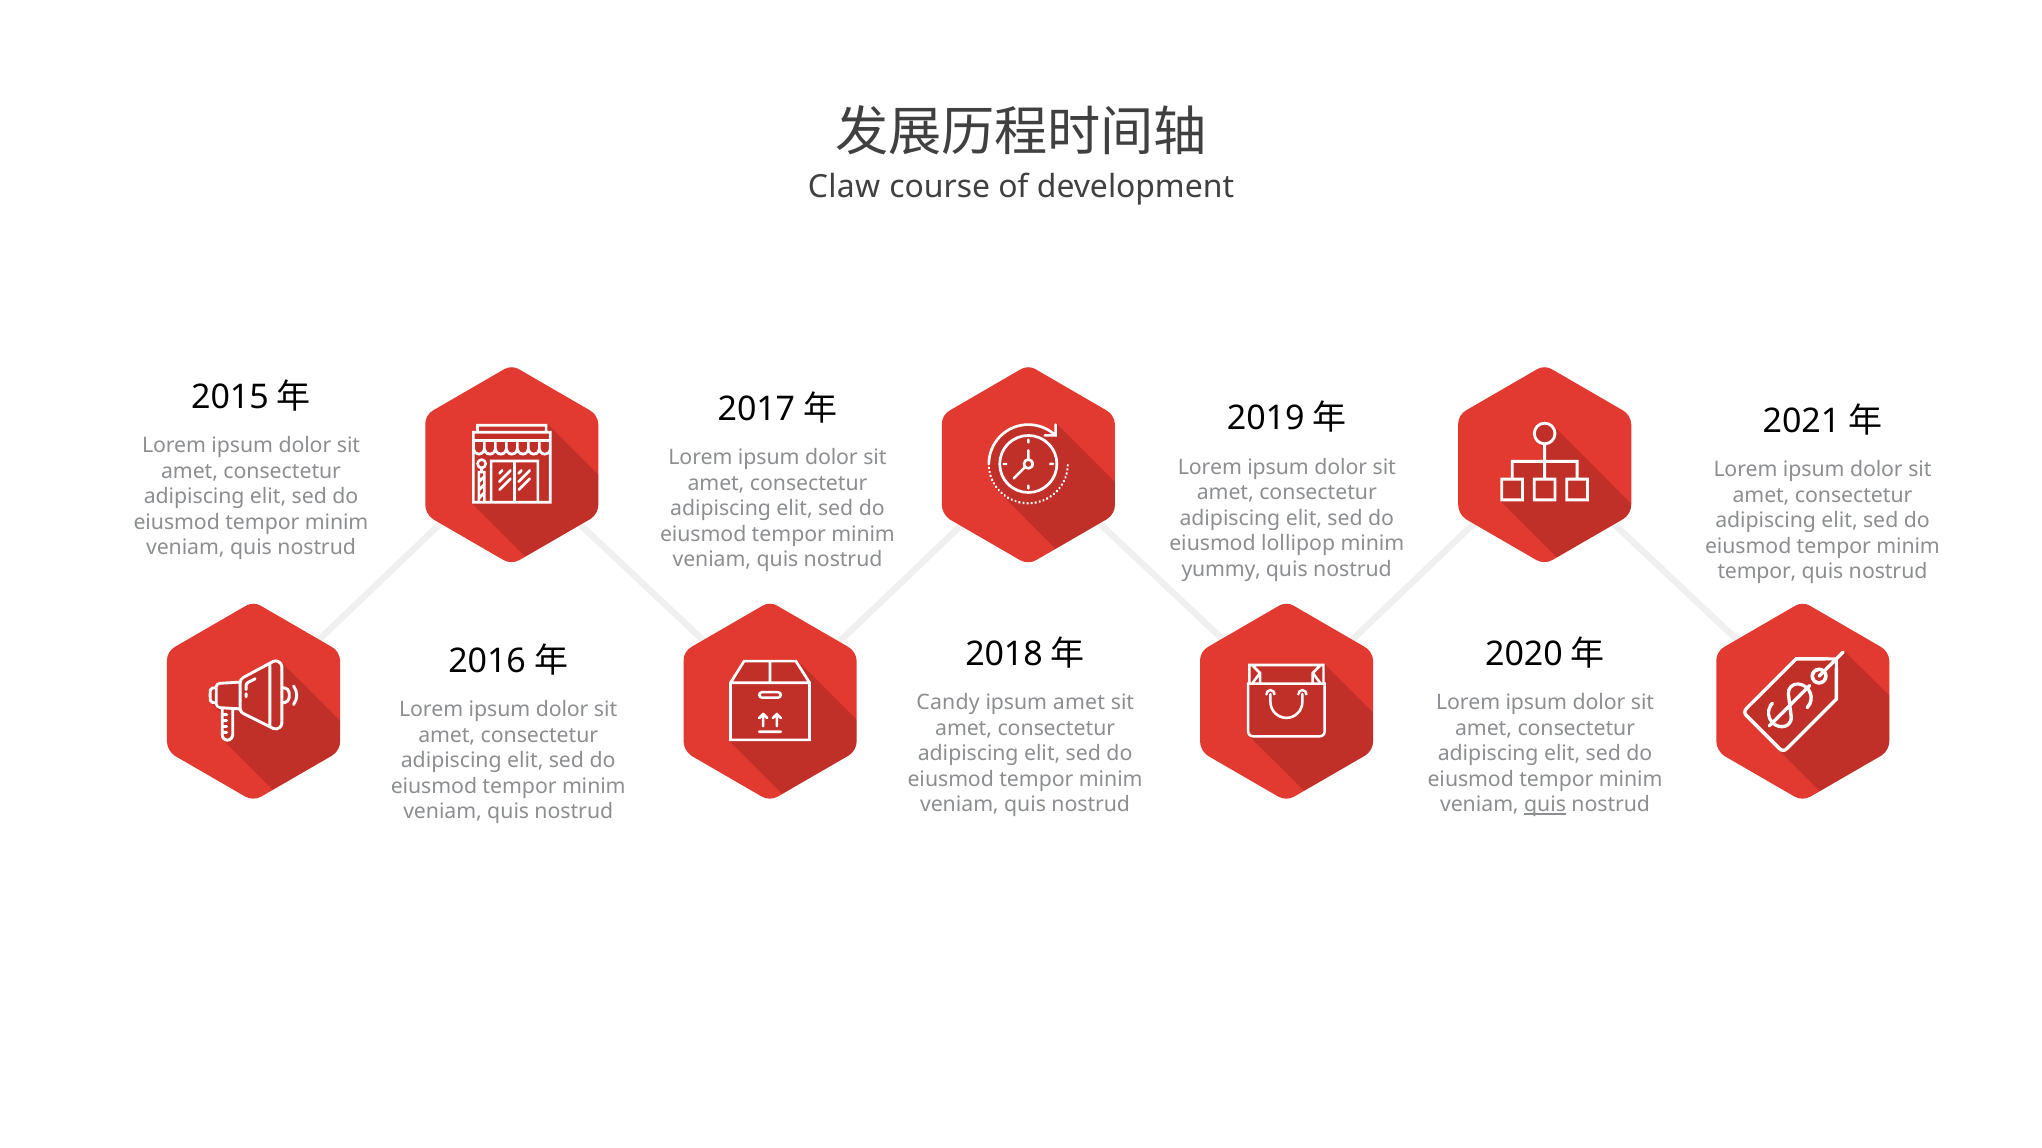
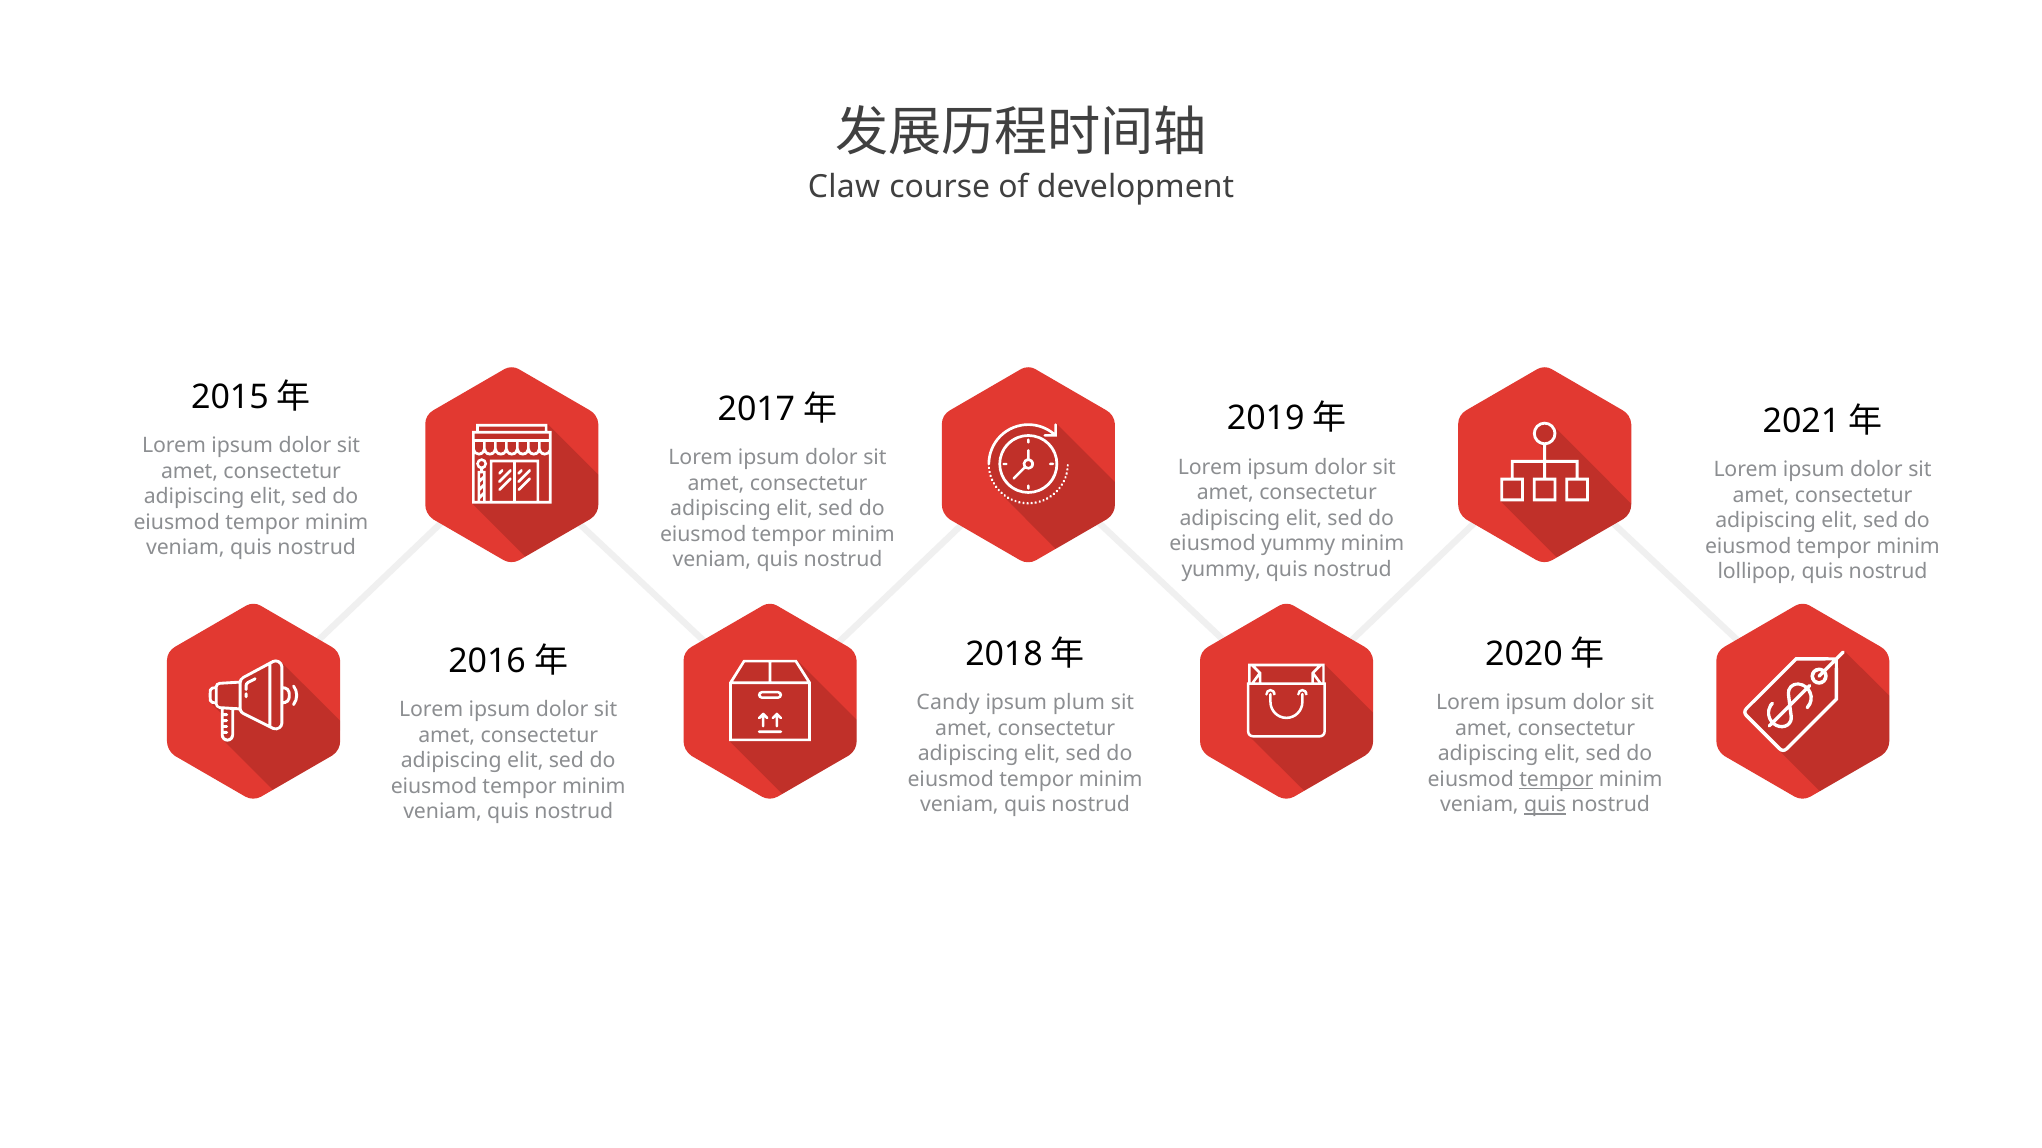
eiusmod lollipop: lollipop -> yummy
tempor at (1757, 572): tempor -> lollipop
ipsum amet: amet -> plum
tempor at (1556, 780) underline: none -> present
